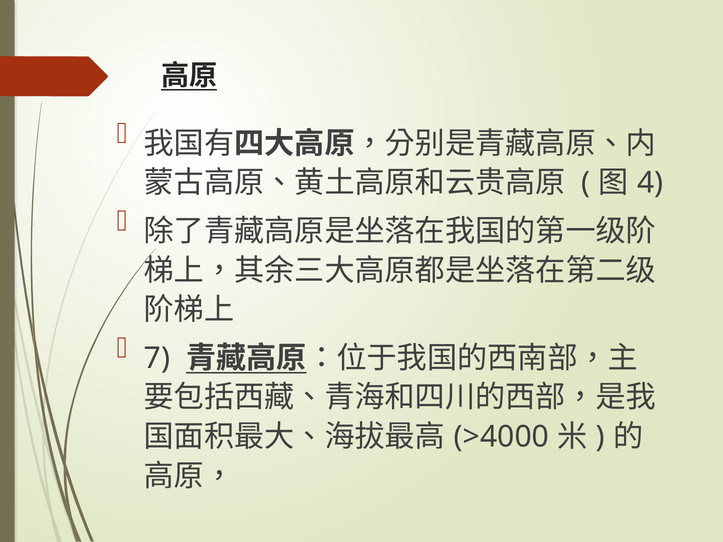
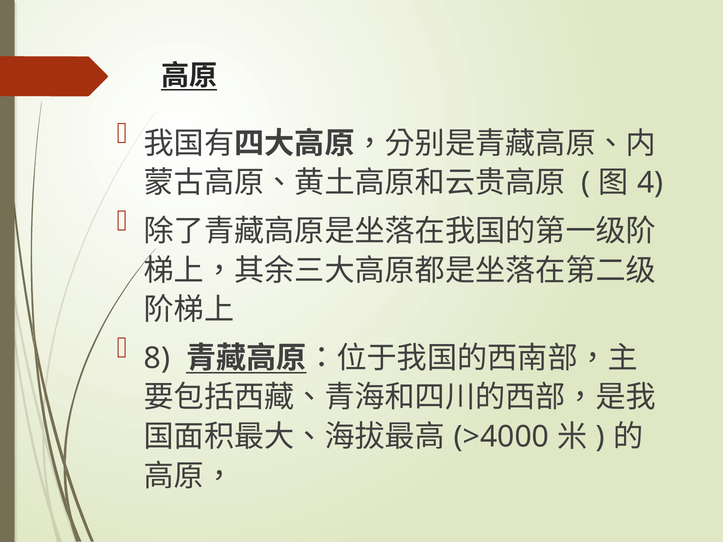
7: 7 -> 8
